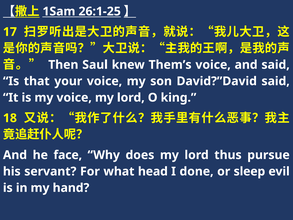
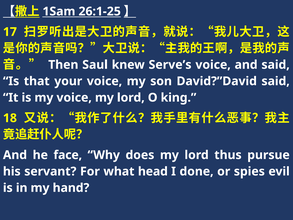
Them’s: Them’s -> Serve’s
sleep: sleep -> spies
